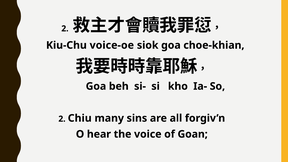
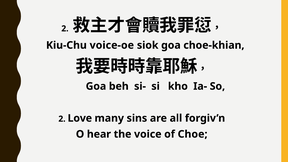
Chiu: Chiu -> Love
Goan: Goan -> Choe
